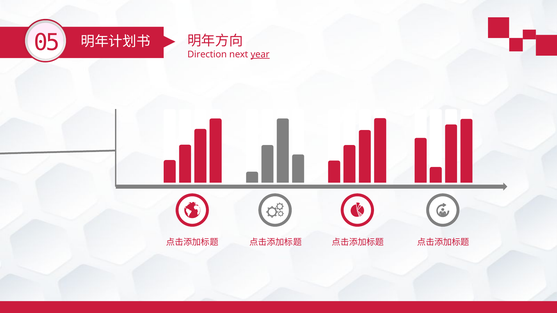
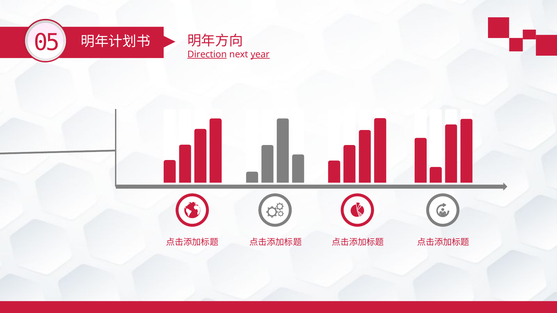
Direction underline: none -> present
